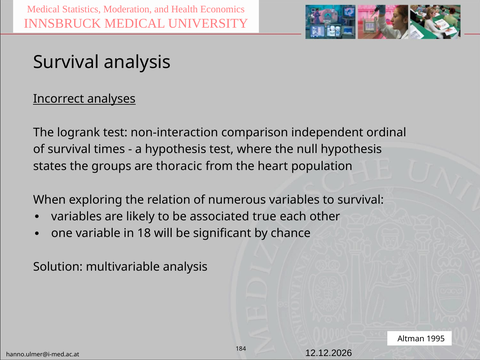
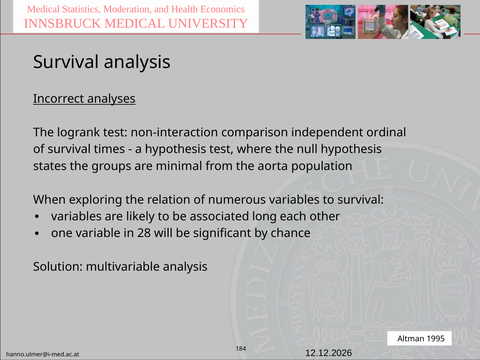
thoracic: thoracic -> minimal
heart: heart -> aorta
true: true -> long
18: 18 -> 28
